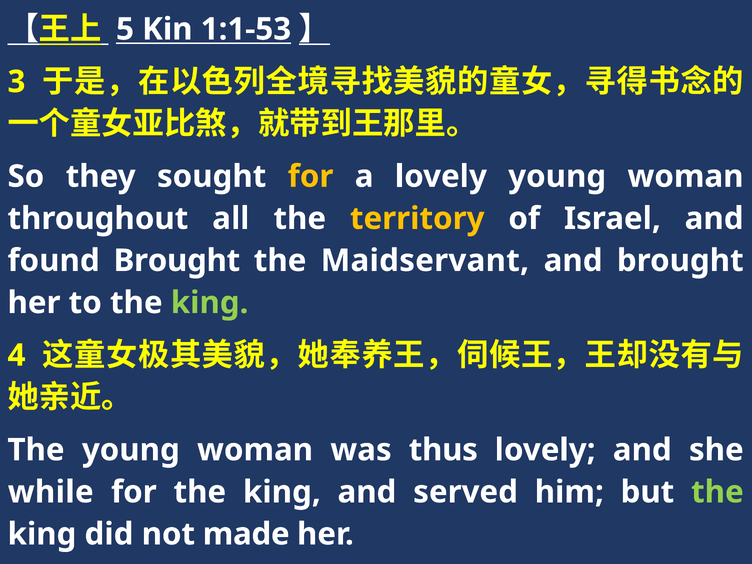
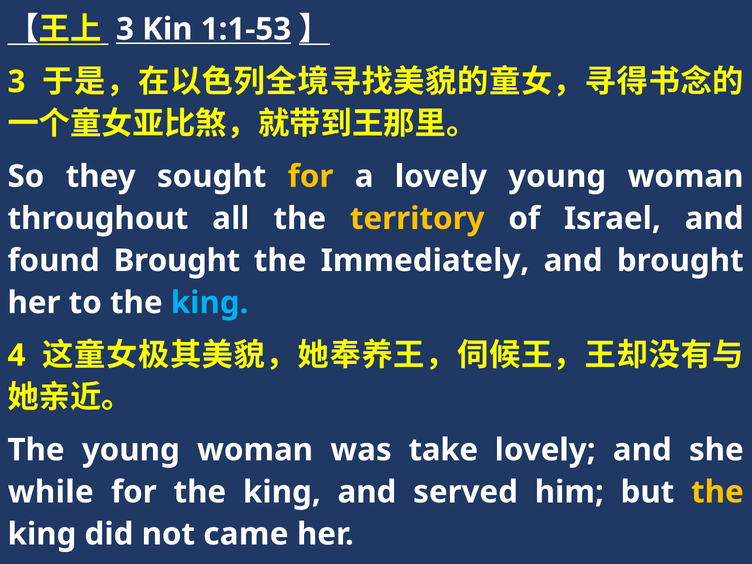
5 at (125, 29): 5 -> 3
Maidservant: Maidservant -> Immediately
king at (210, 303) colour: light green -> light blue
thus: thus -> take
the at (717, 492) colour: light green -> yellow
made: made -> came
